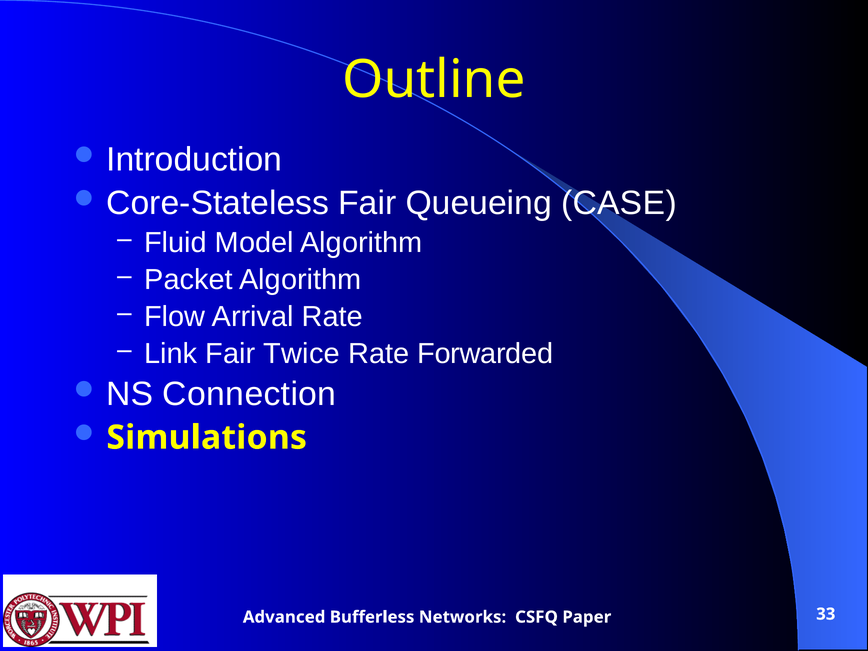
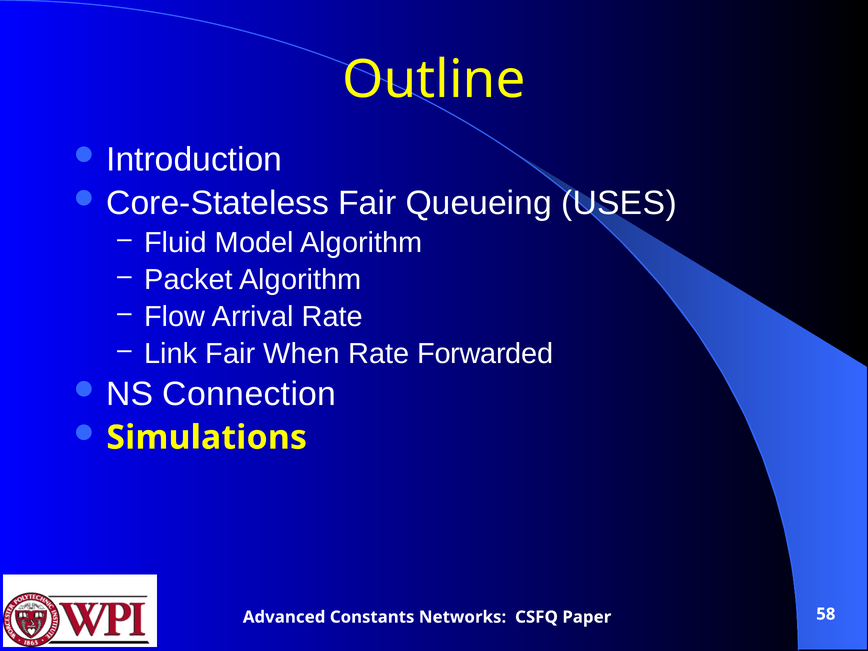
CASE: CASE -> USES
Twice: Twice -> When
Bufferless: Bufferless -> Constants
33: 33 -> 58
